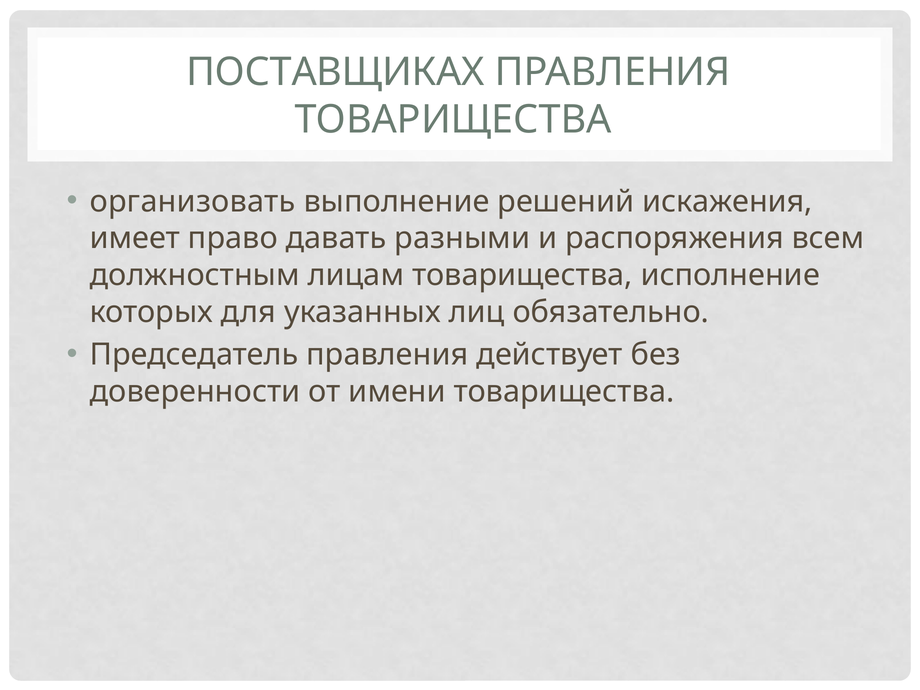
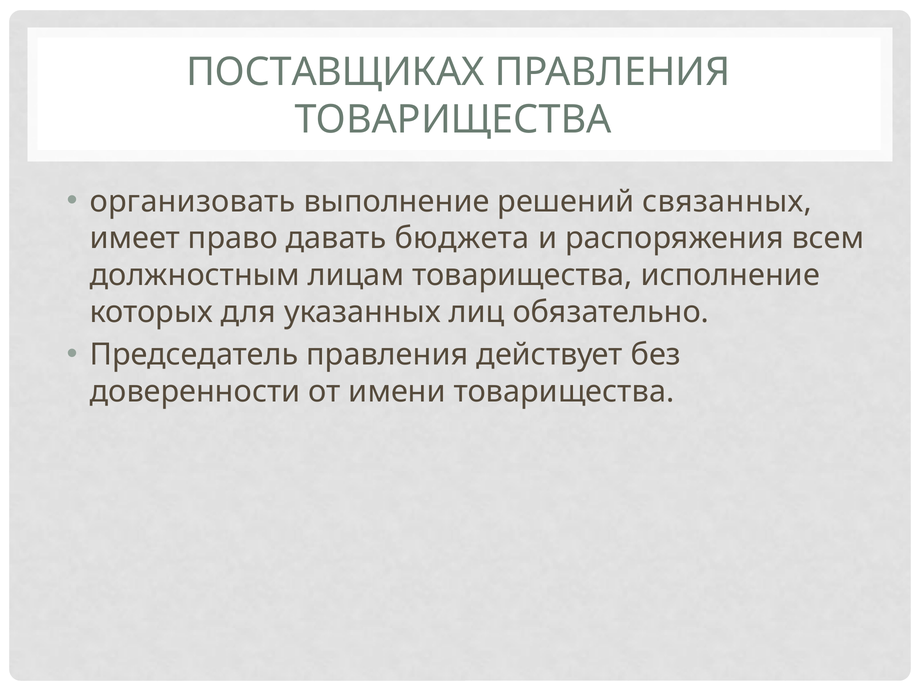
искажения: искажения -> связанных
разными: разными -> бюджета
